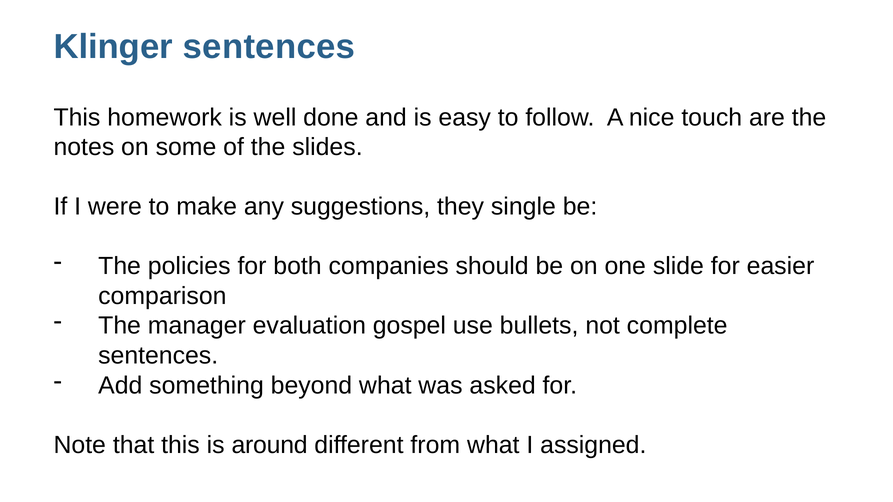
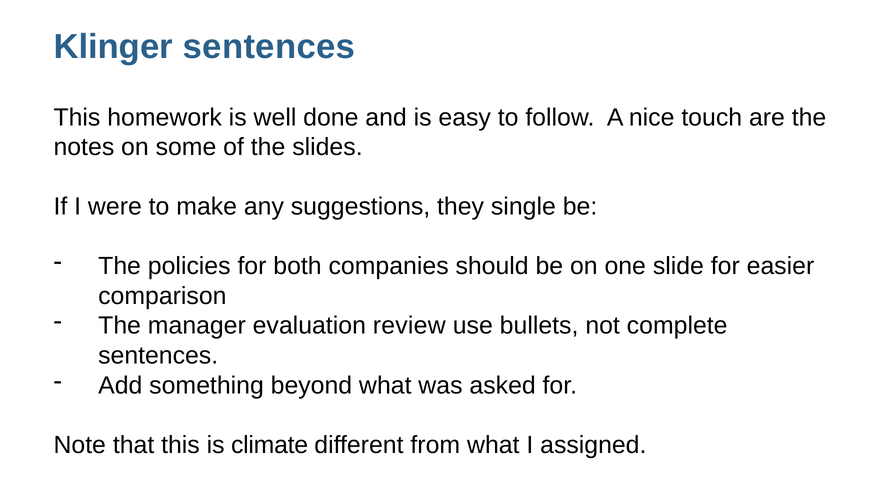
gospel: gospel -> review
around: around -> climate
